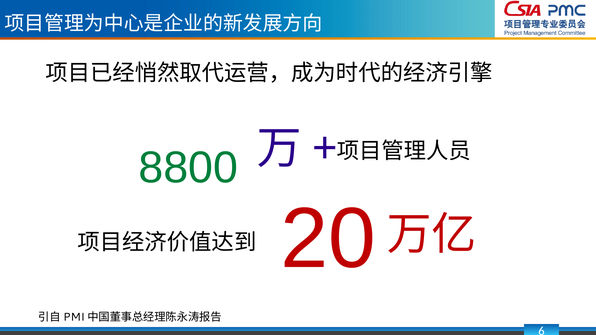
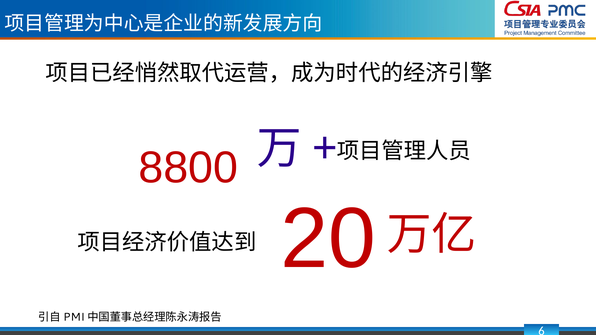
8800 colour: green -> red
